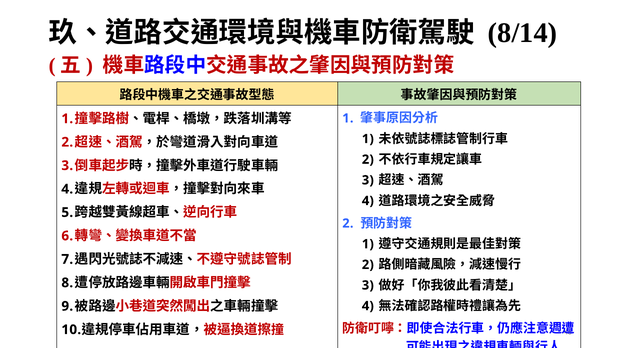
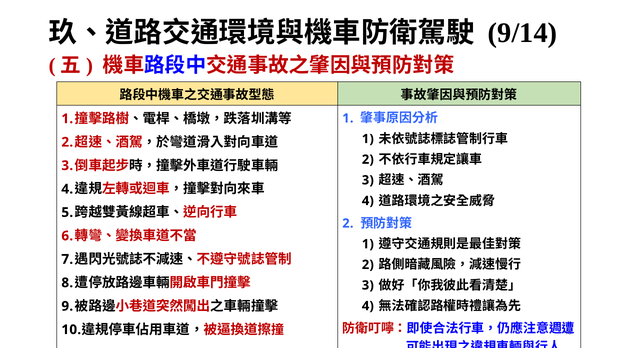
8/14: 8/14 -> 9/14
